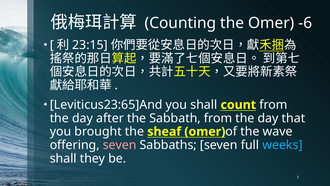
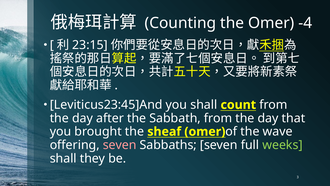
-6: -6 -> -4
Leviticus23:65]And: Leviticus23:65]And -> Leviticus23:45]And
weeks colour: light blue -> light green
